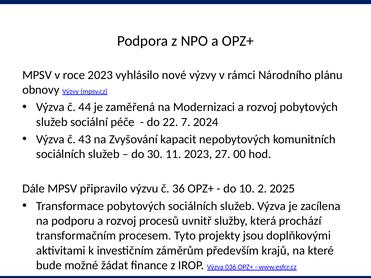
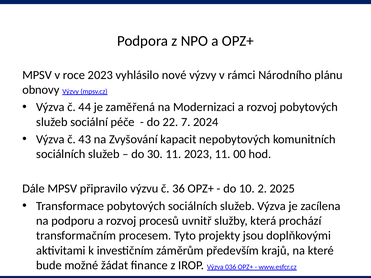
2023 27: 27 -> 11
